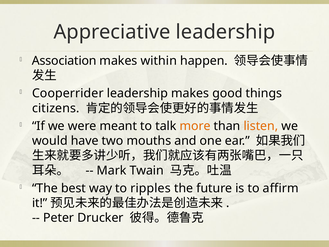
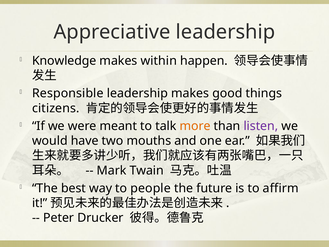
Association: Association -> Knowledge
Cooperrider: Cooperrider -> Responsible
listen colour: orange -> purple
ripples: ripples -> people
